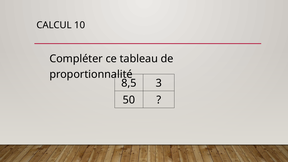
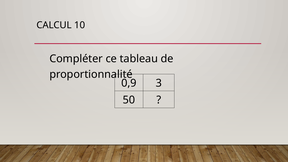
8,5: 8,5 -> 0,9
